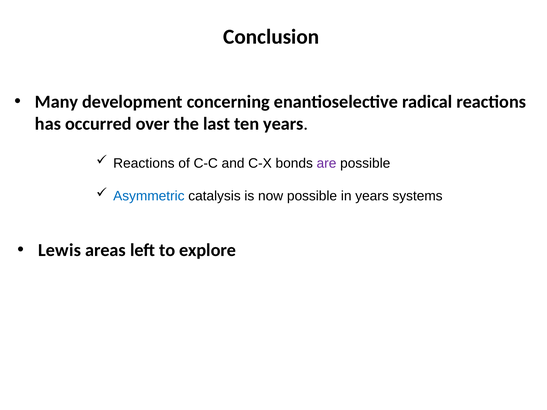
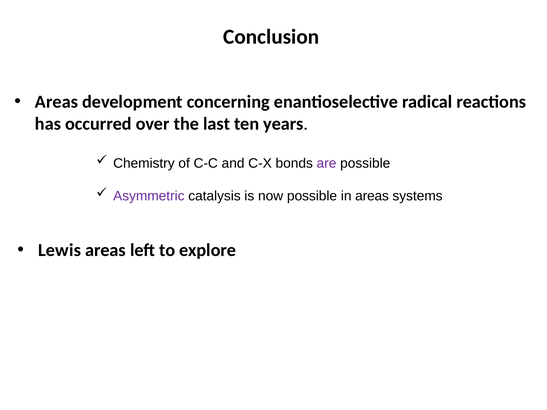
Many at (57, 102): Many -> Areas
Reactions at (144, 163): Reactions -> Chemistry
Asymmetric colour: blue -> purple
in years: years -> areas
